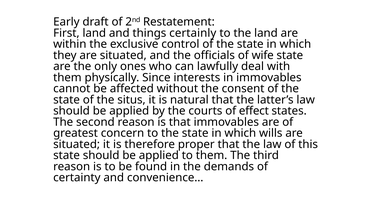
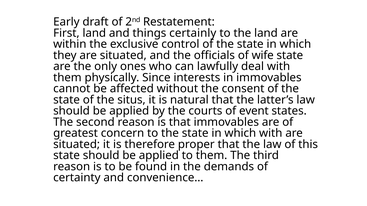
effect: effect -> event
which wills: wills -> with
